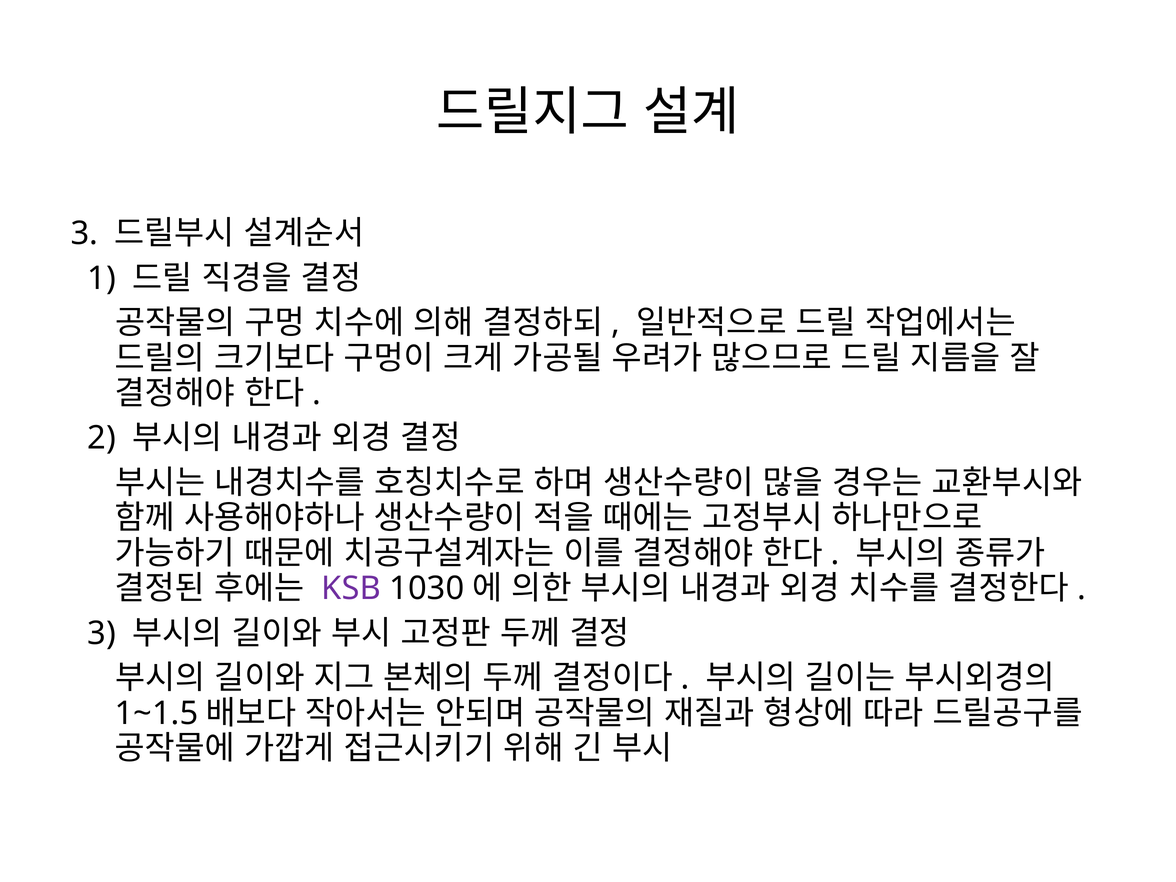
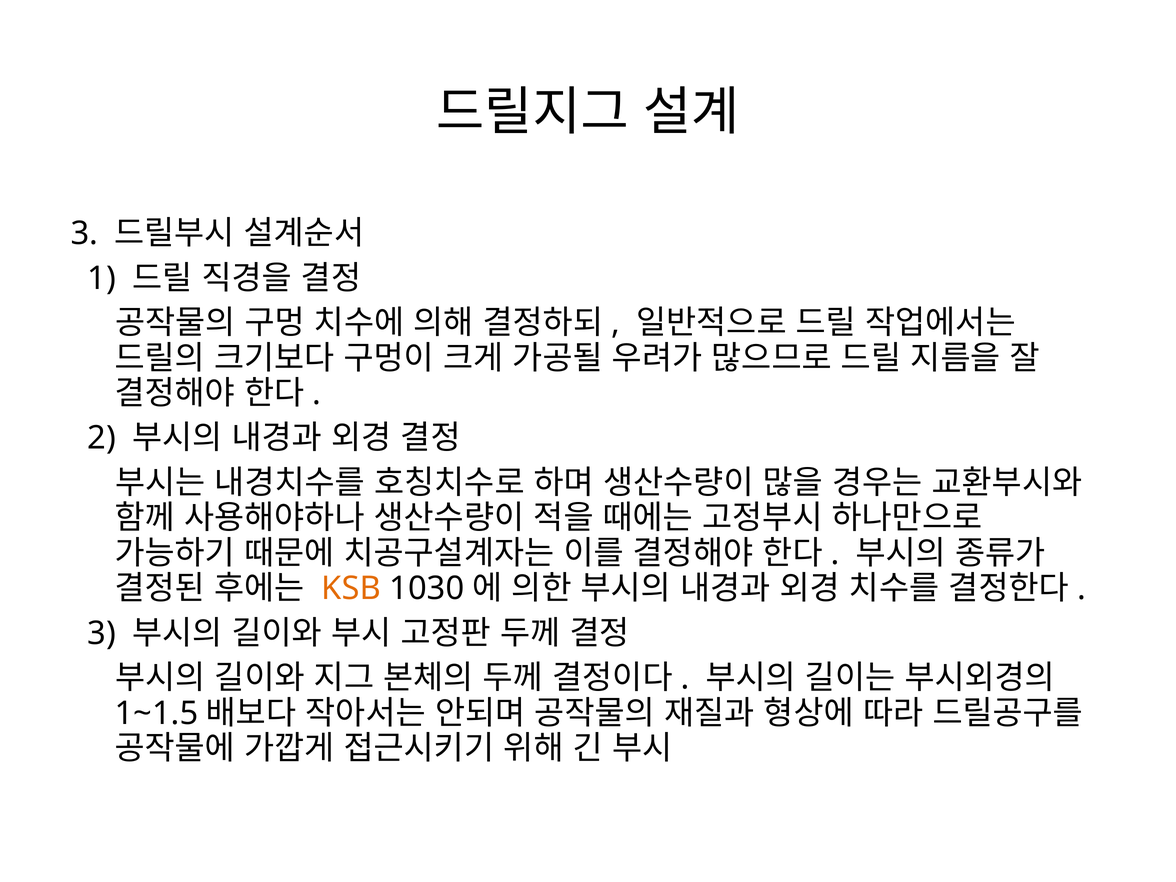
KSB colour: purple -> orange
